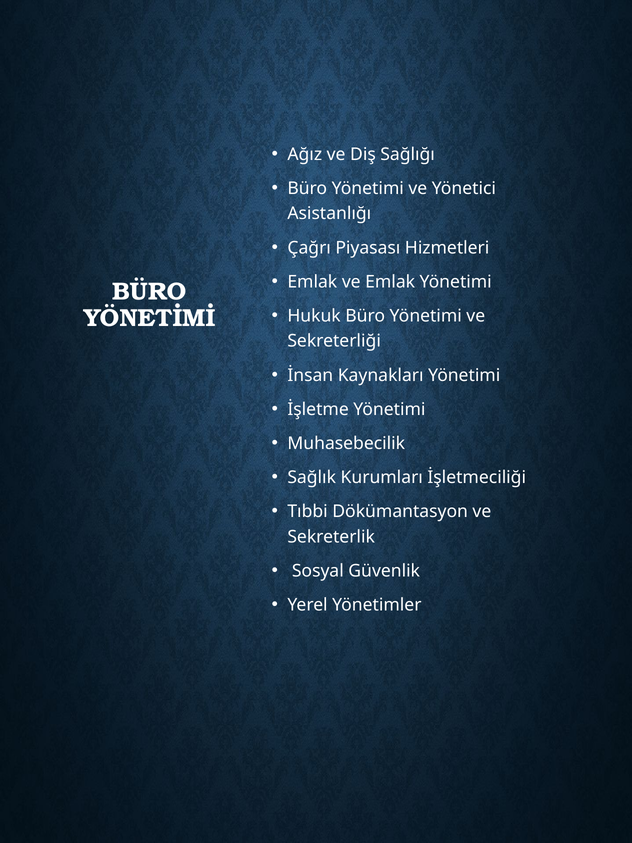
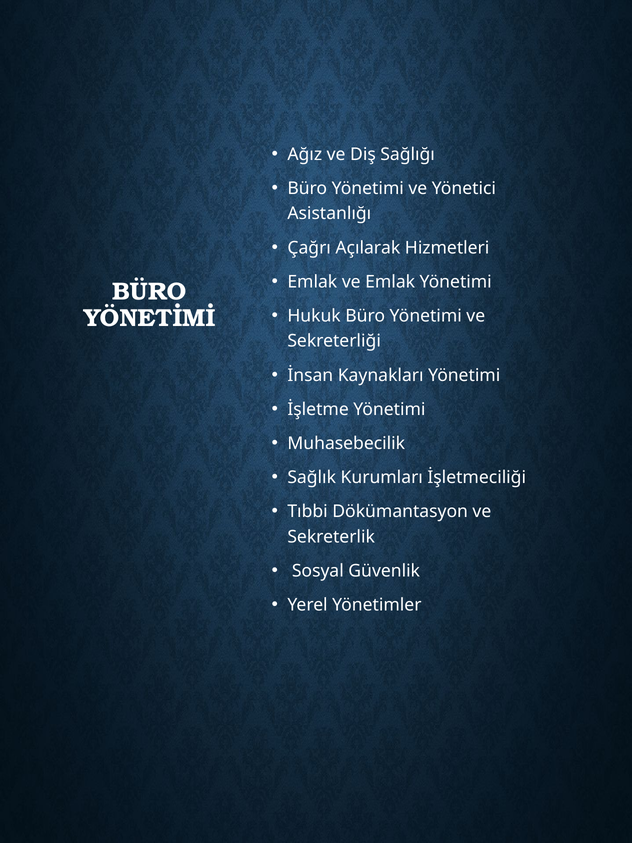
Piyasası: Piyasası -> Açılarak
